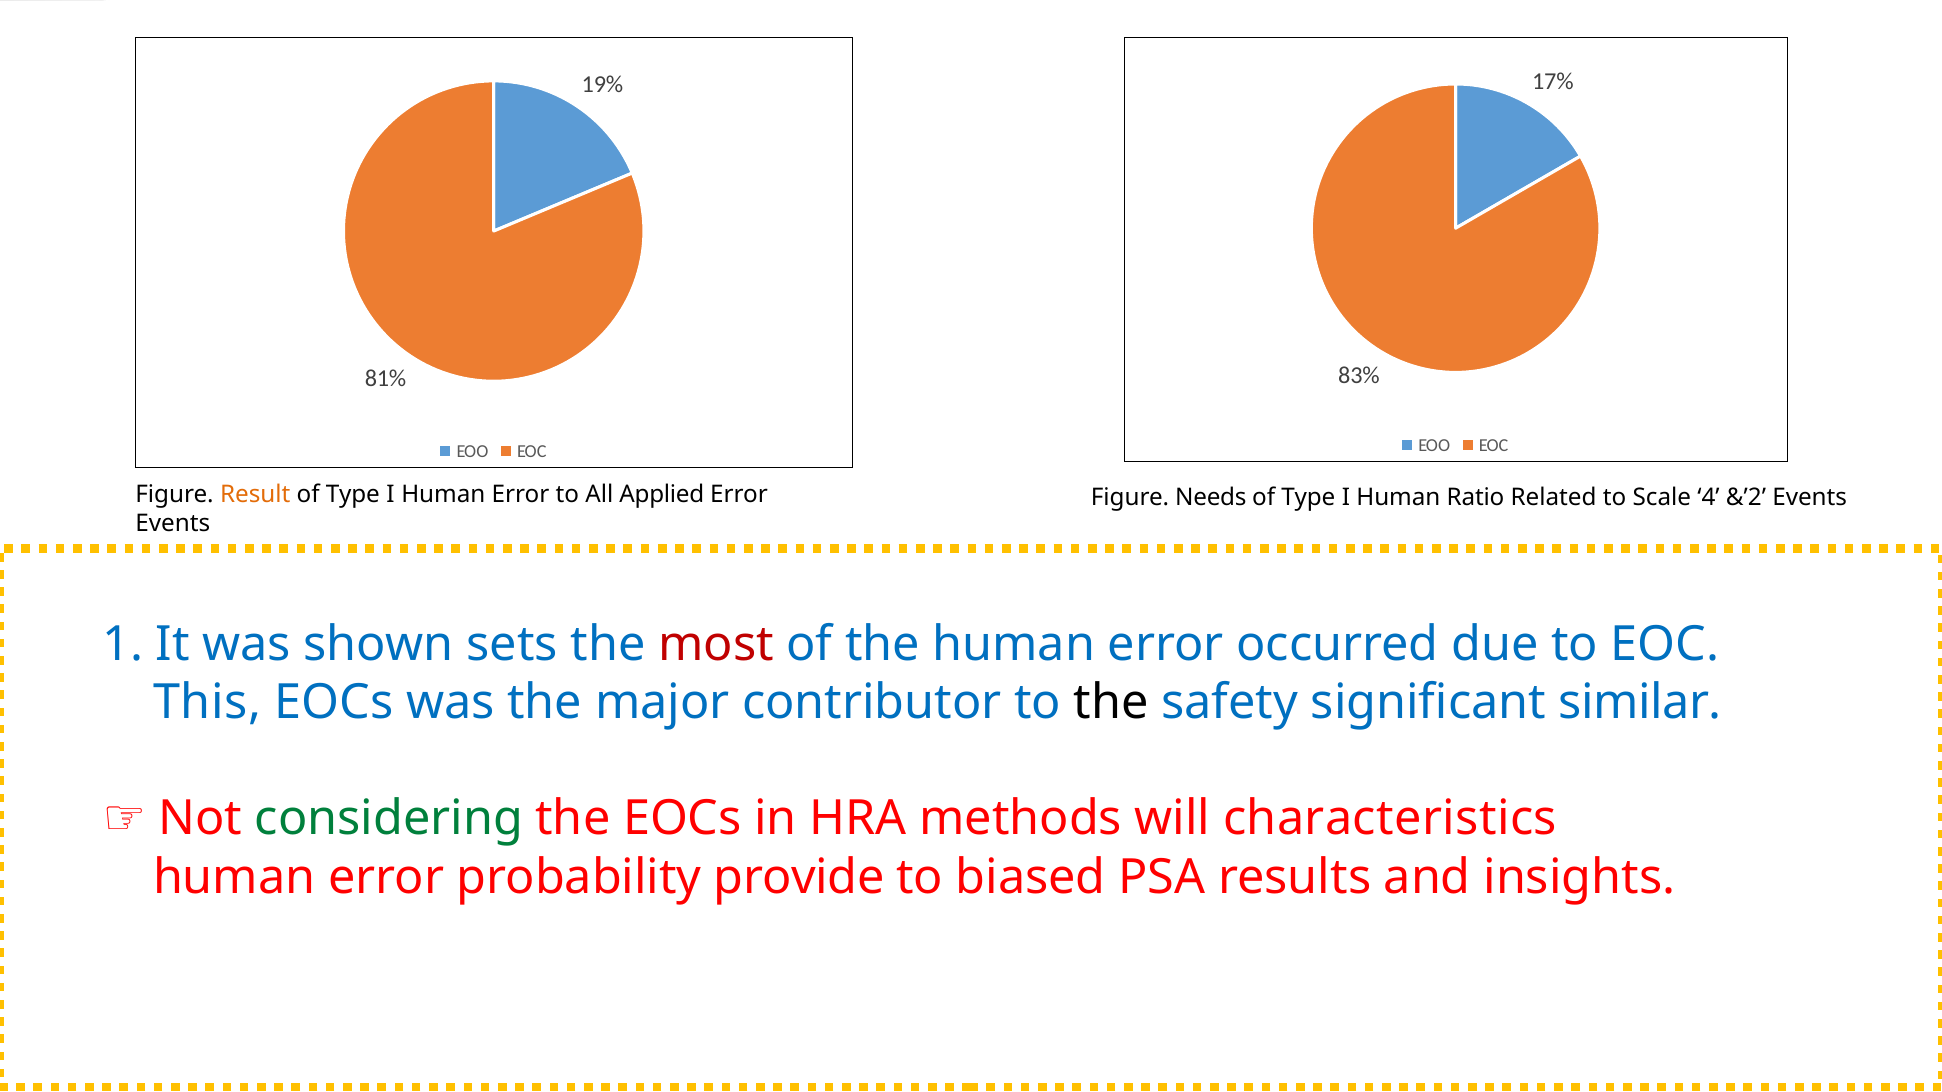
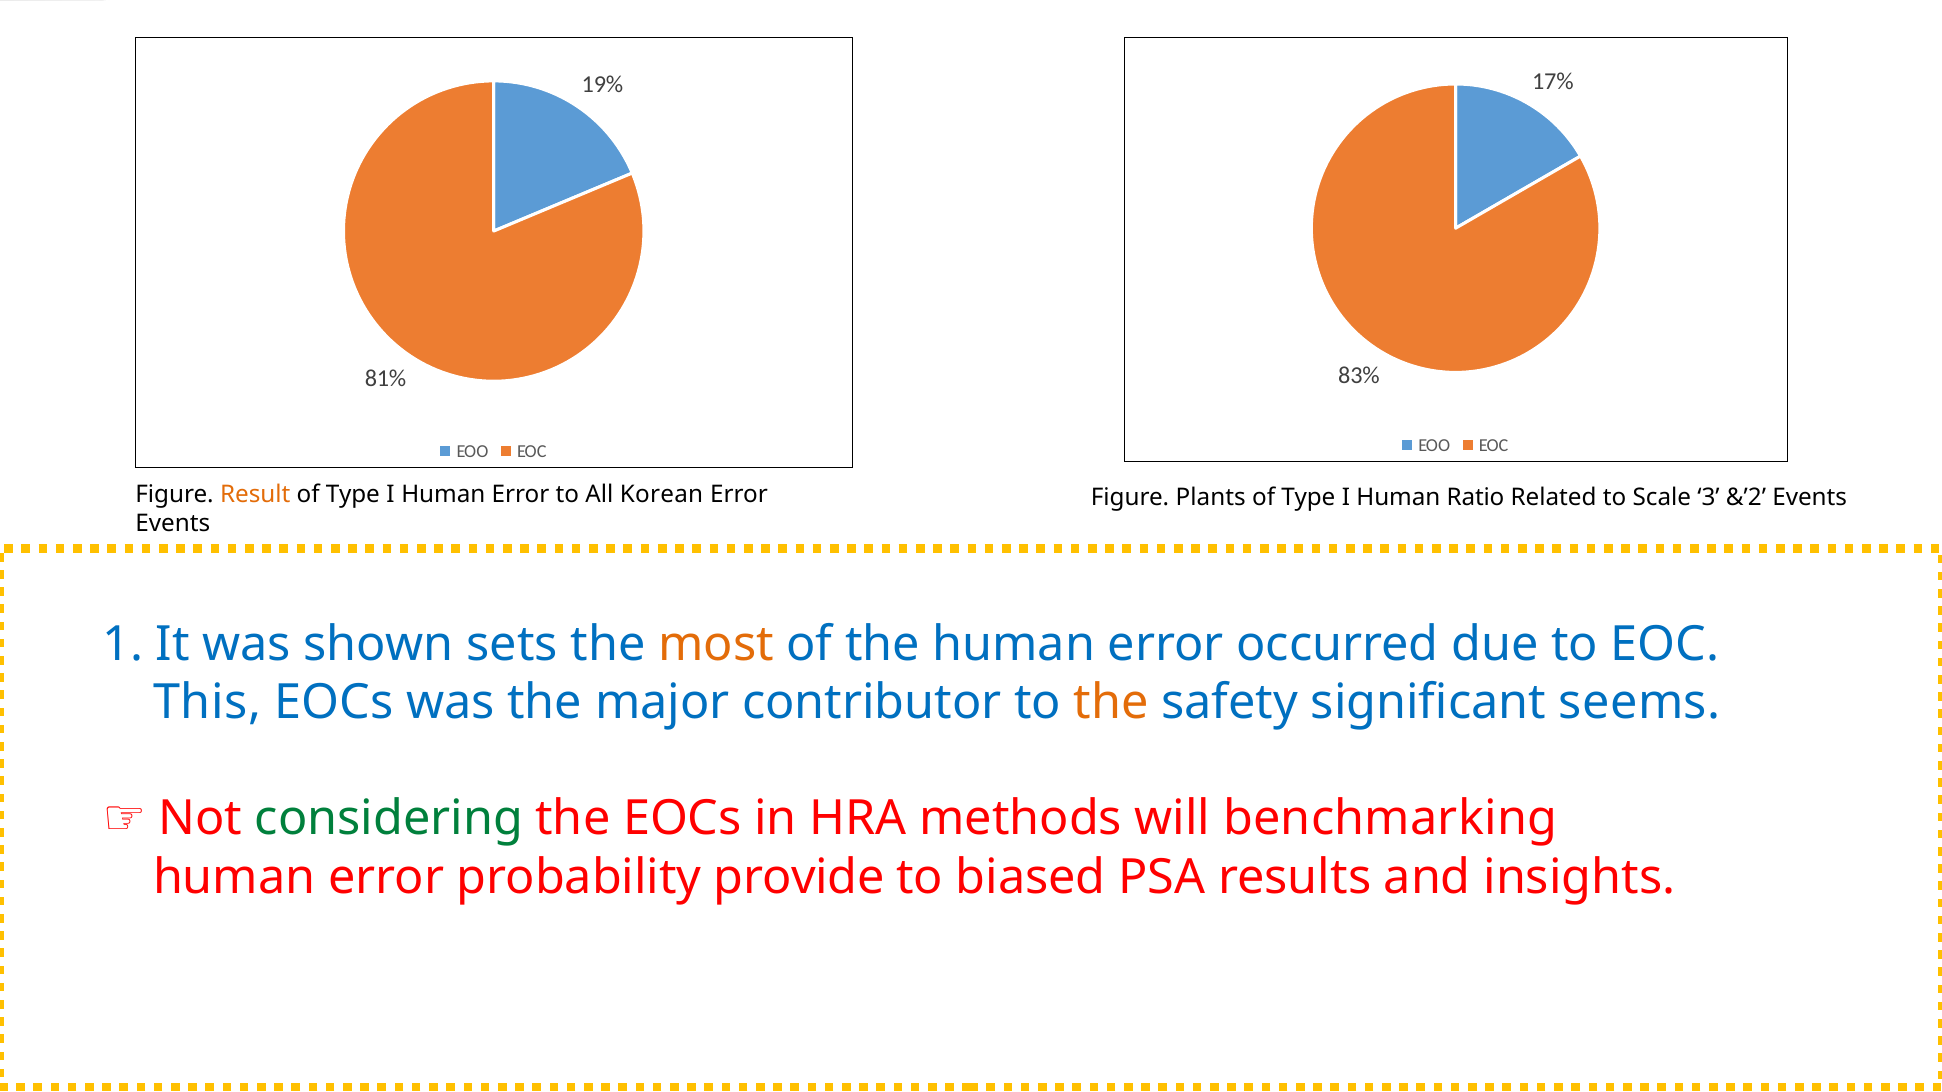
Applied: Applied -> Korean
Needs: Needs -> Plants
4: 4 -> 3
most colour: red -> orange
the at (1111, 703) colour: black -> orange
similar: similar -> seems
characteristics: characteristics -> benchmarking
